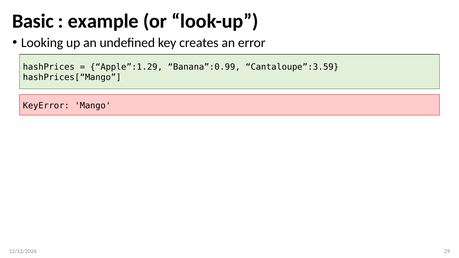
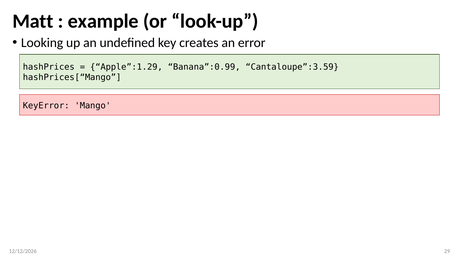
Basic: Basic -> Matt
